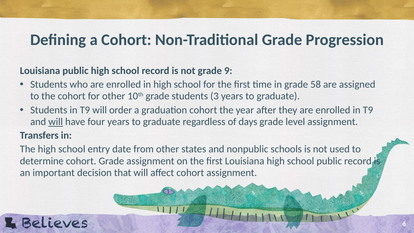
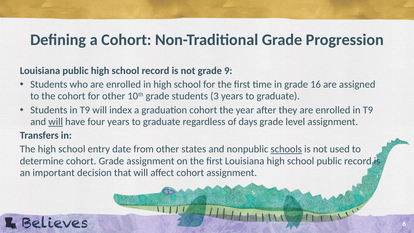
58: 58 -> 16
order: order -> index
schools underline: none -> present
